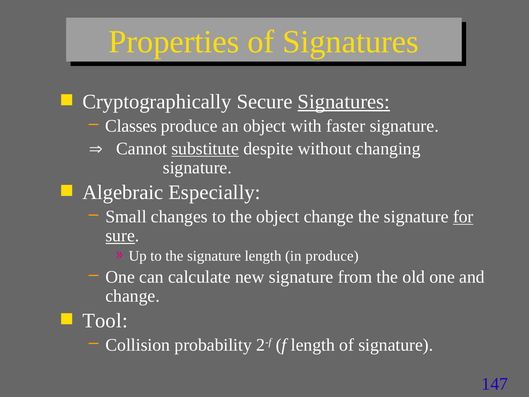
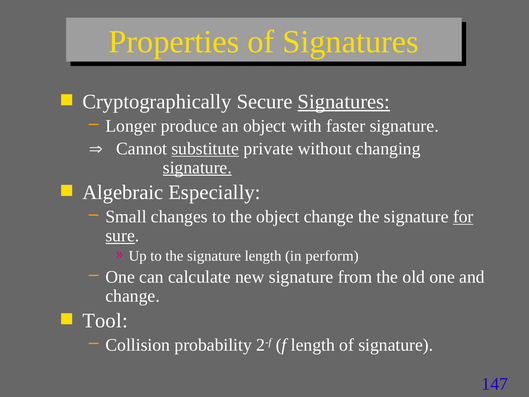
Classes: Classes -> Longer
despite: despite -> private
signature at (197, 167) underline: none -> present
in produce: produce -> perform
